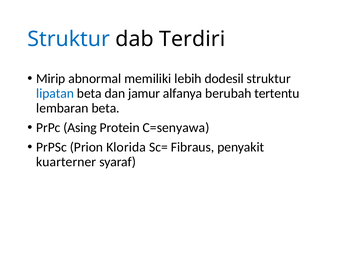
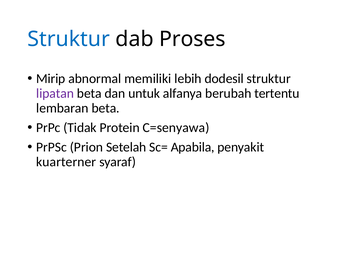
Terdiri: Terdiri -> Proses
lipatan colour: blue -> purple
jamur: jamur -> untuk
Asing: Asing -> Tidak
Klorida: Klorida -> Setelah
Fibraus: Fibraus -> Apabila
